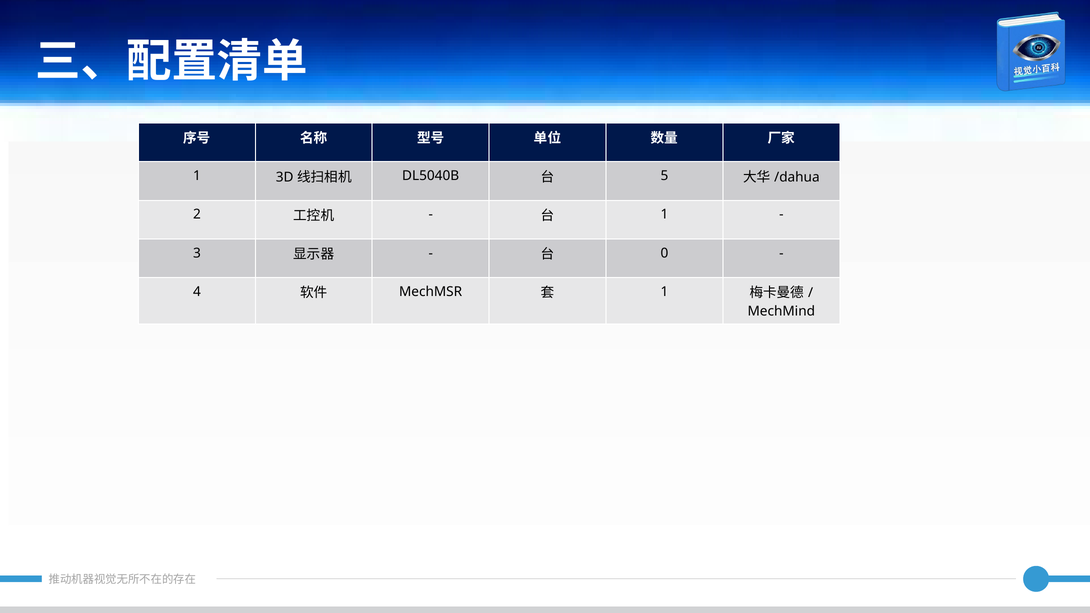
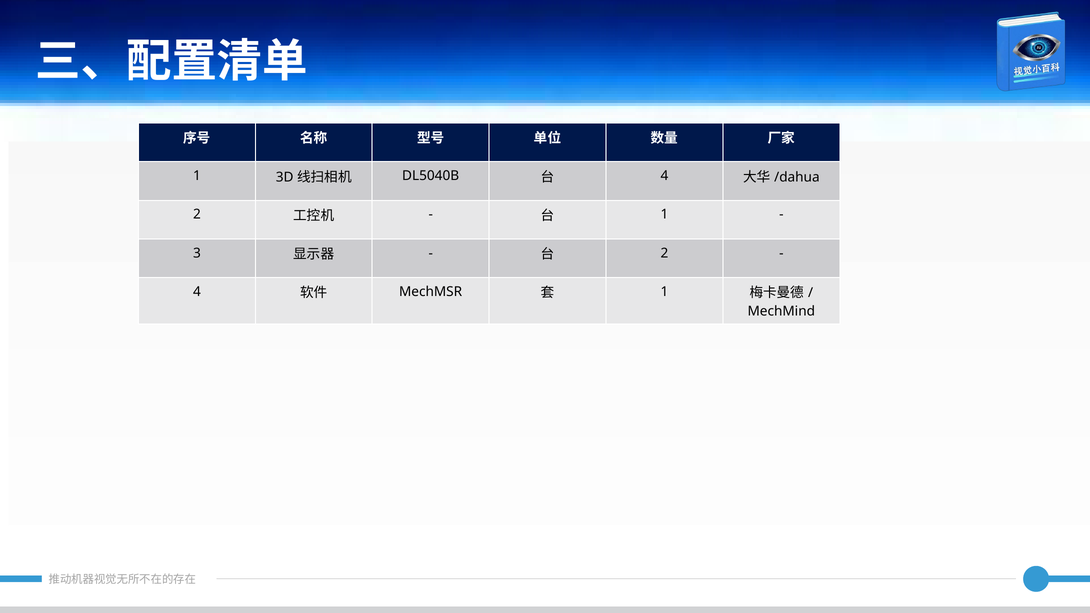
5 at (664, 176): 5 -> 4
0 at (664, 253): 0 -> 2
